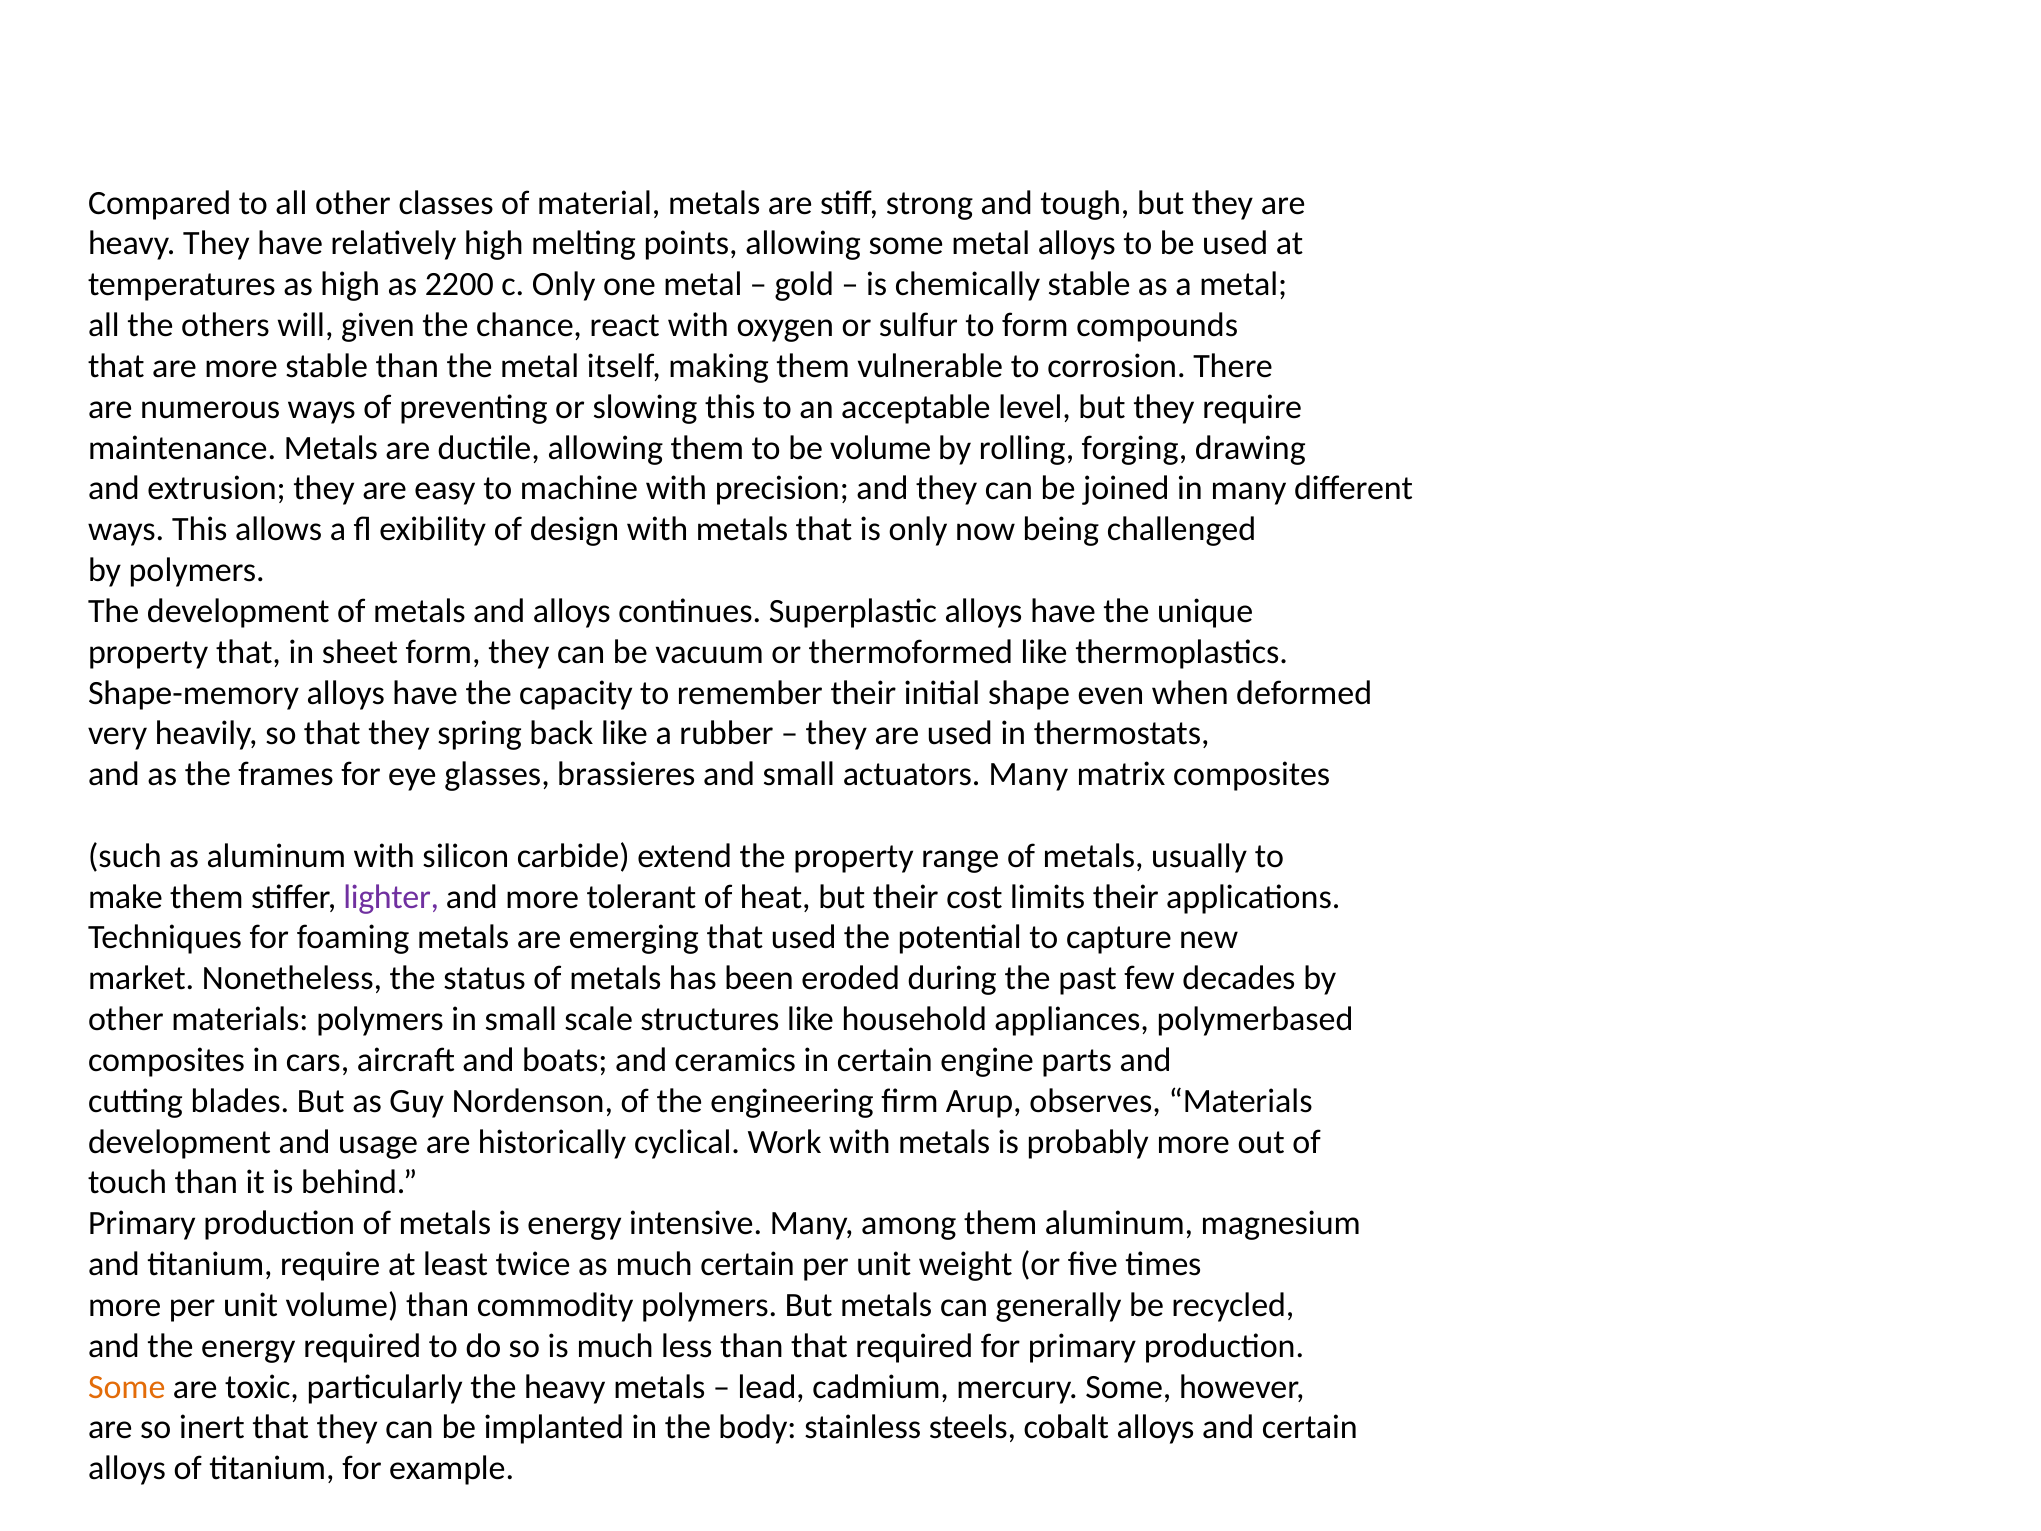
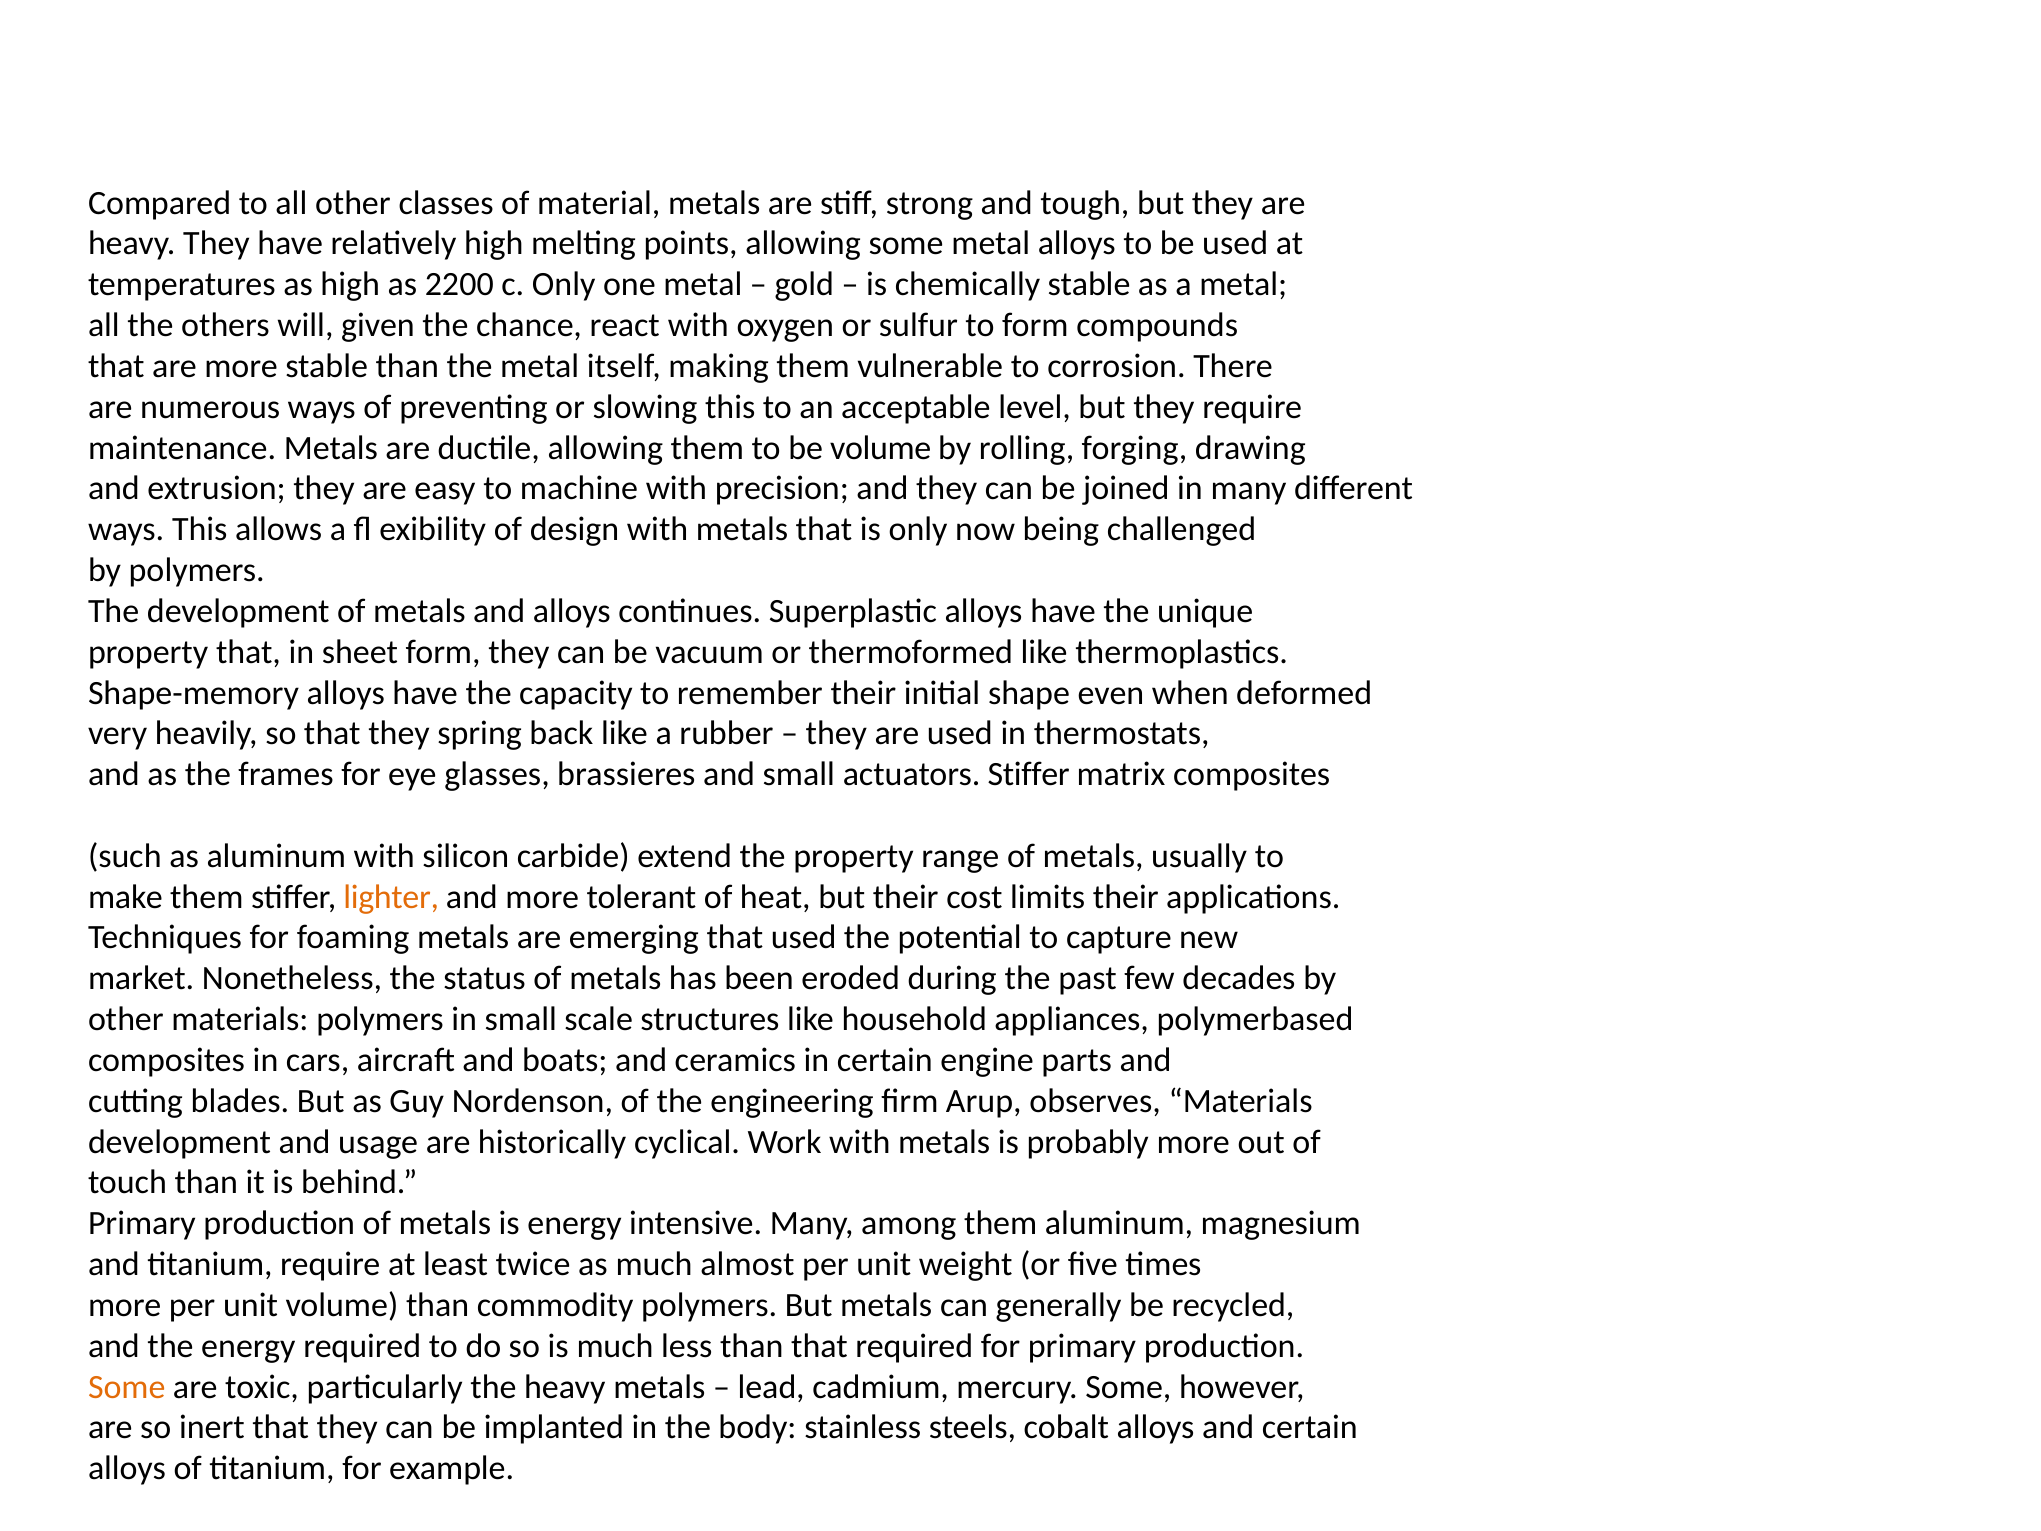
actuators Many: Many -> Stiffer
lighter colour: purple -> orange
much certain: certain -> almost
